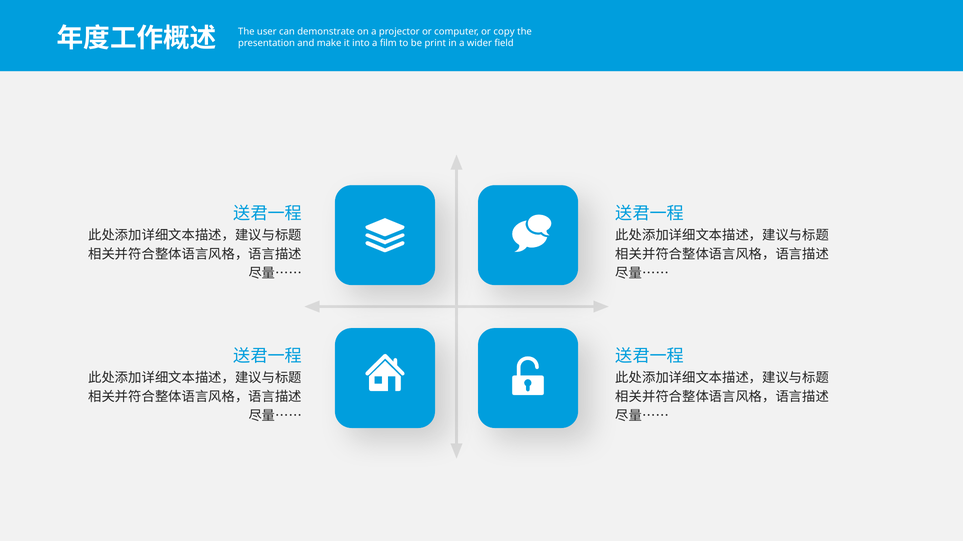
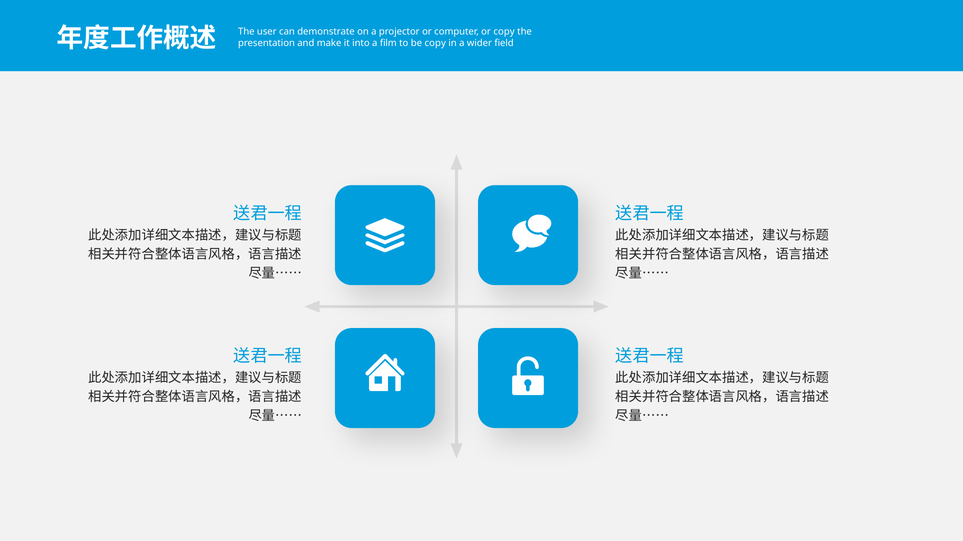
be print: print -> copy
